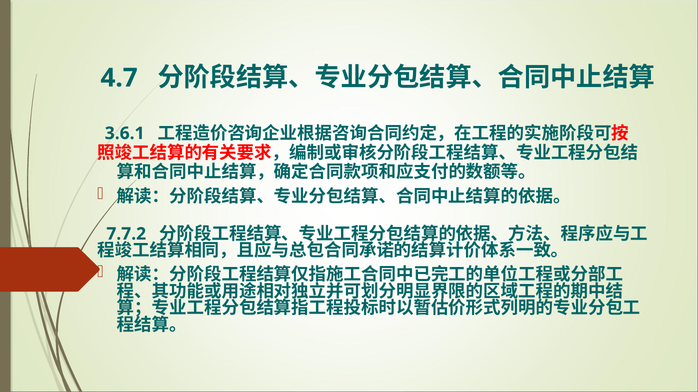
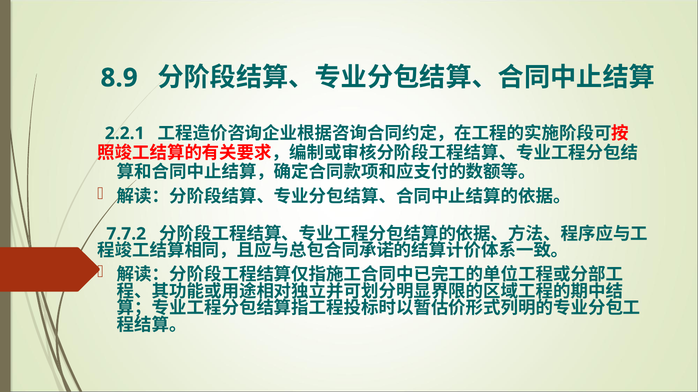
4.7: 4.7 -> 8.9
3.6.1: 3.6.1 -> 2.2.1
